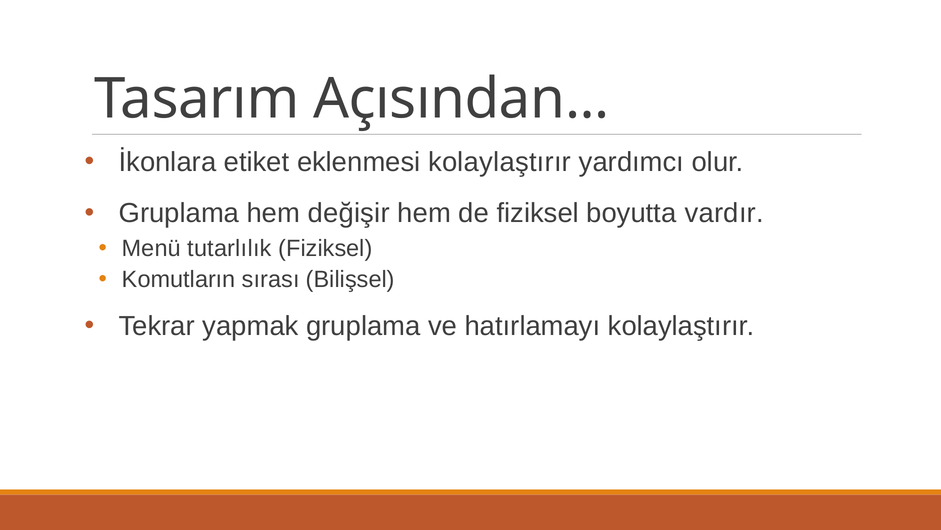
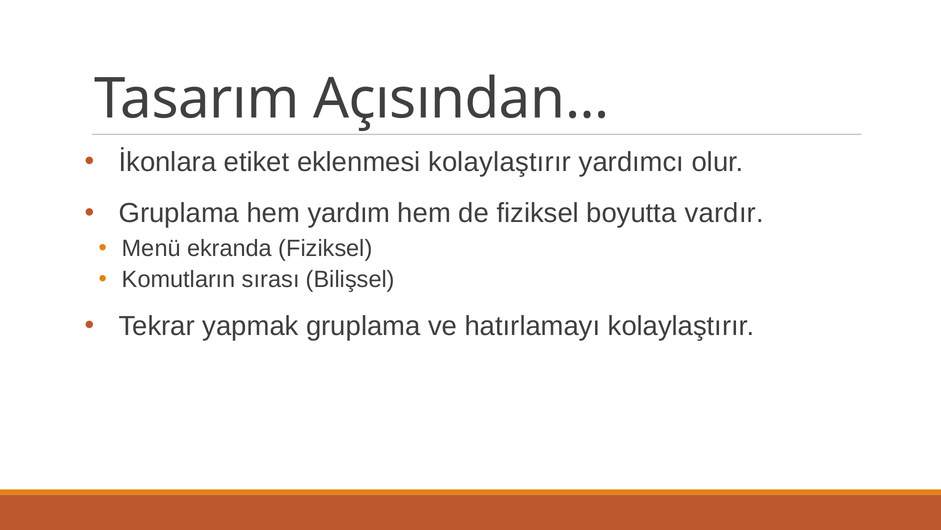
değişir: değişir -> yardım
tutarlılık: tutarlılık -> ekranda
